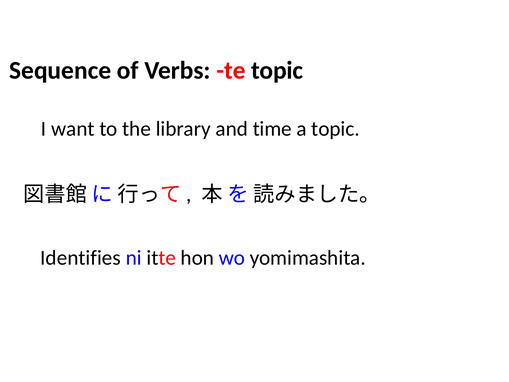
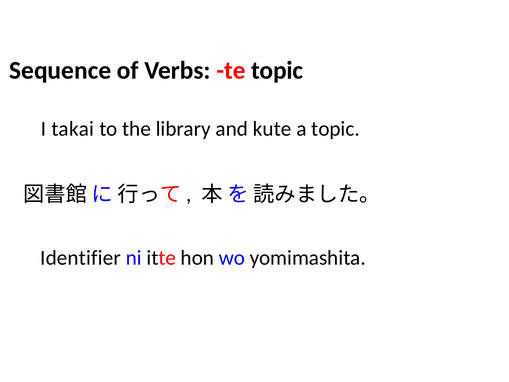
want: want -> takai
time: time -> kute
Identifies: Identifies -> Identifier
